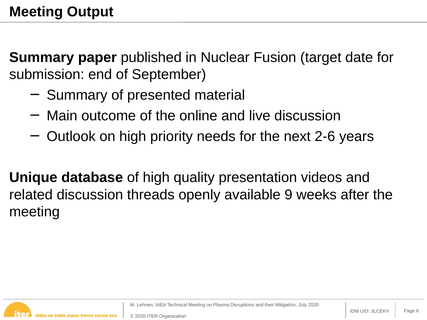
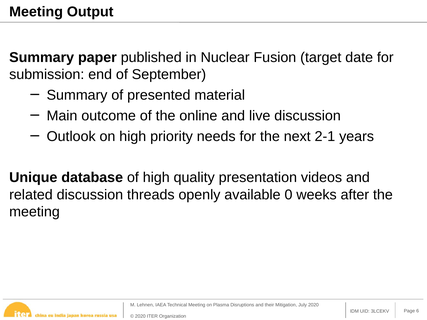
2-6: 2-6 -> 2-1
9: 9 -> 0
